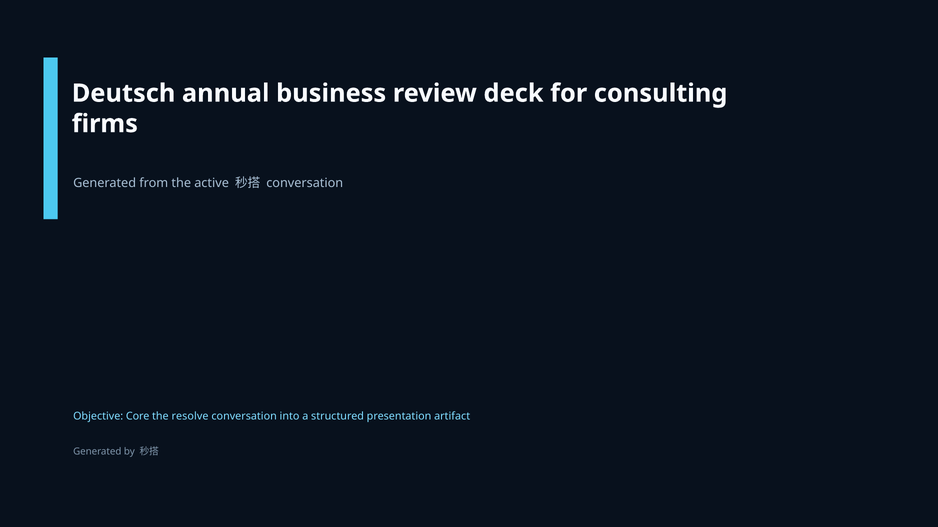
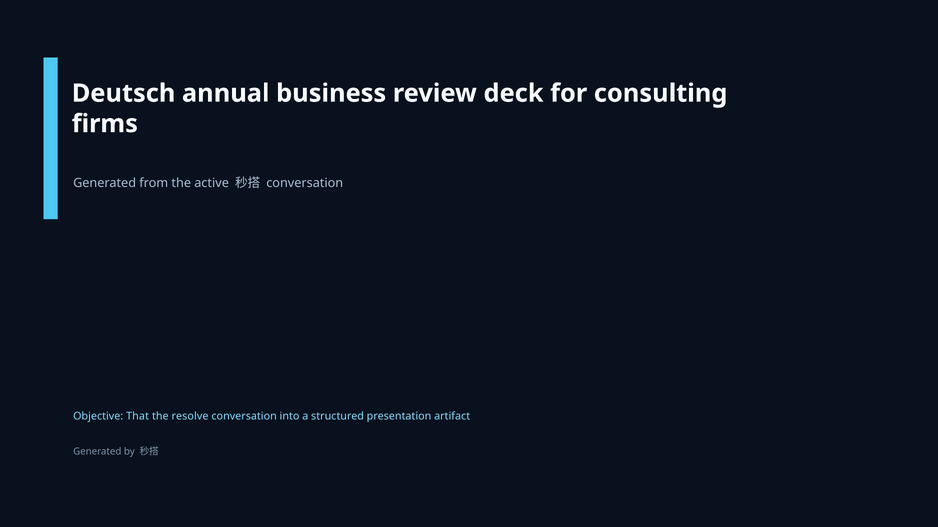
Core: Core -> That
